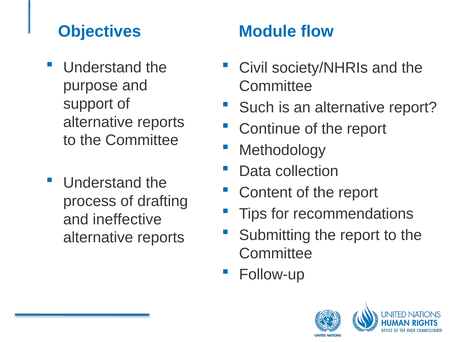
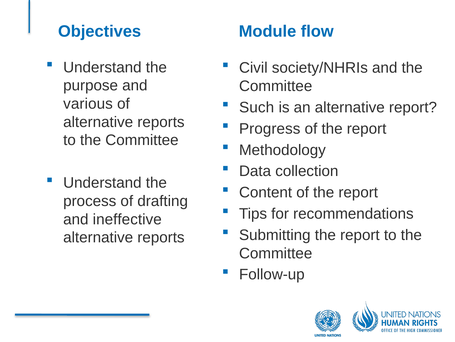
support: support -> various
Continue: Continue -> Progress
